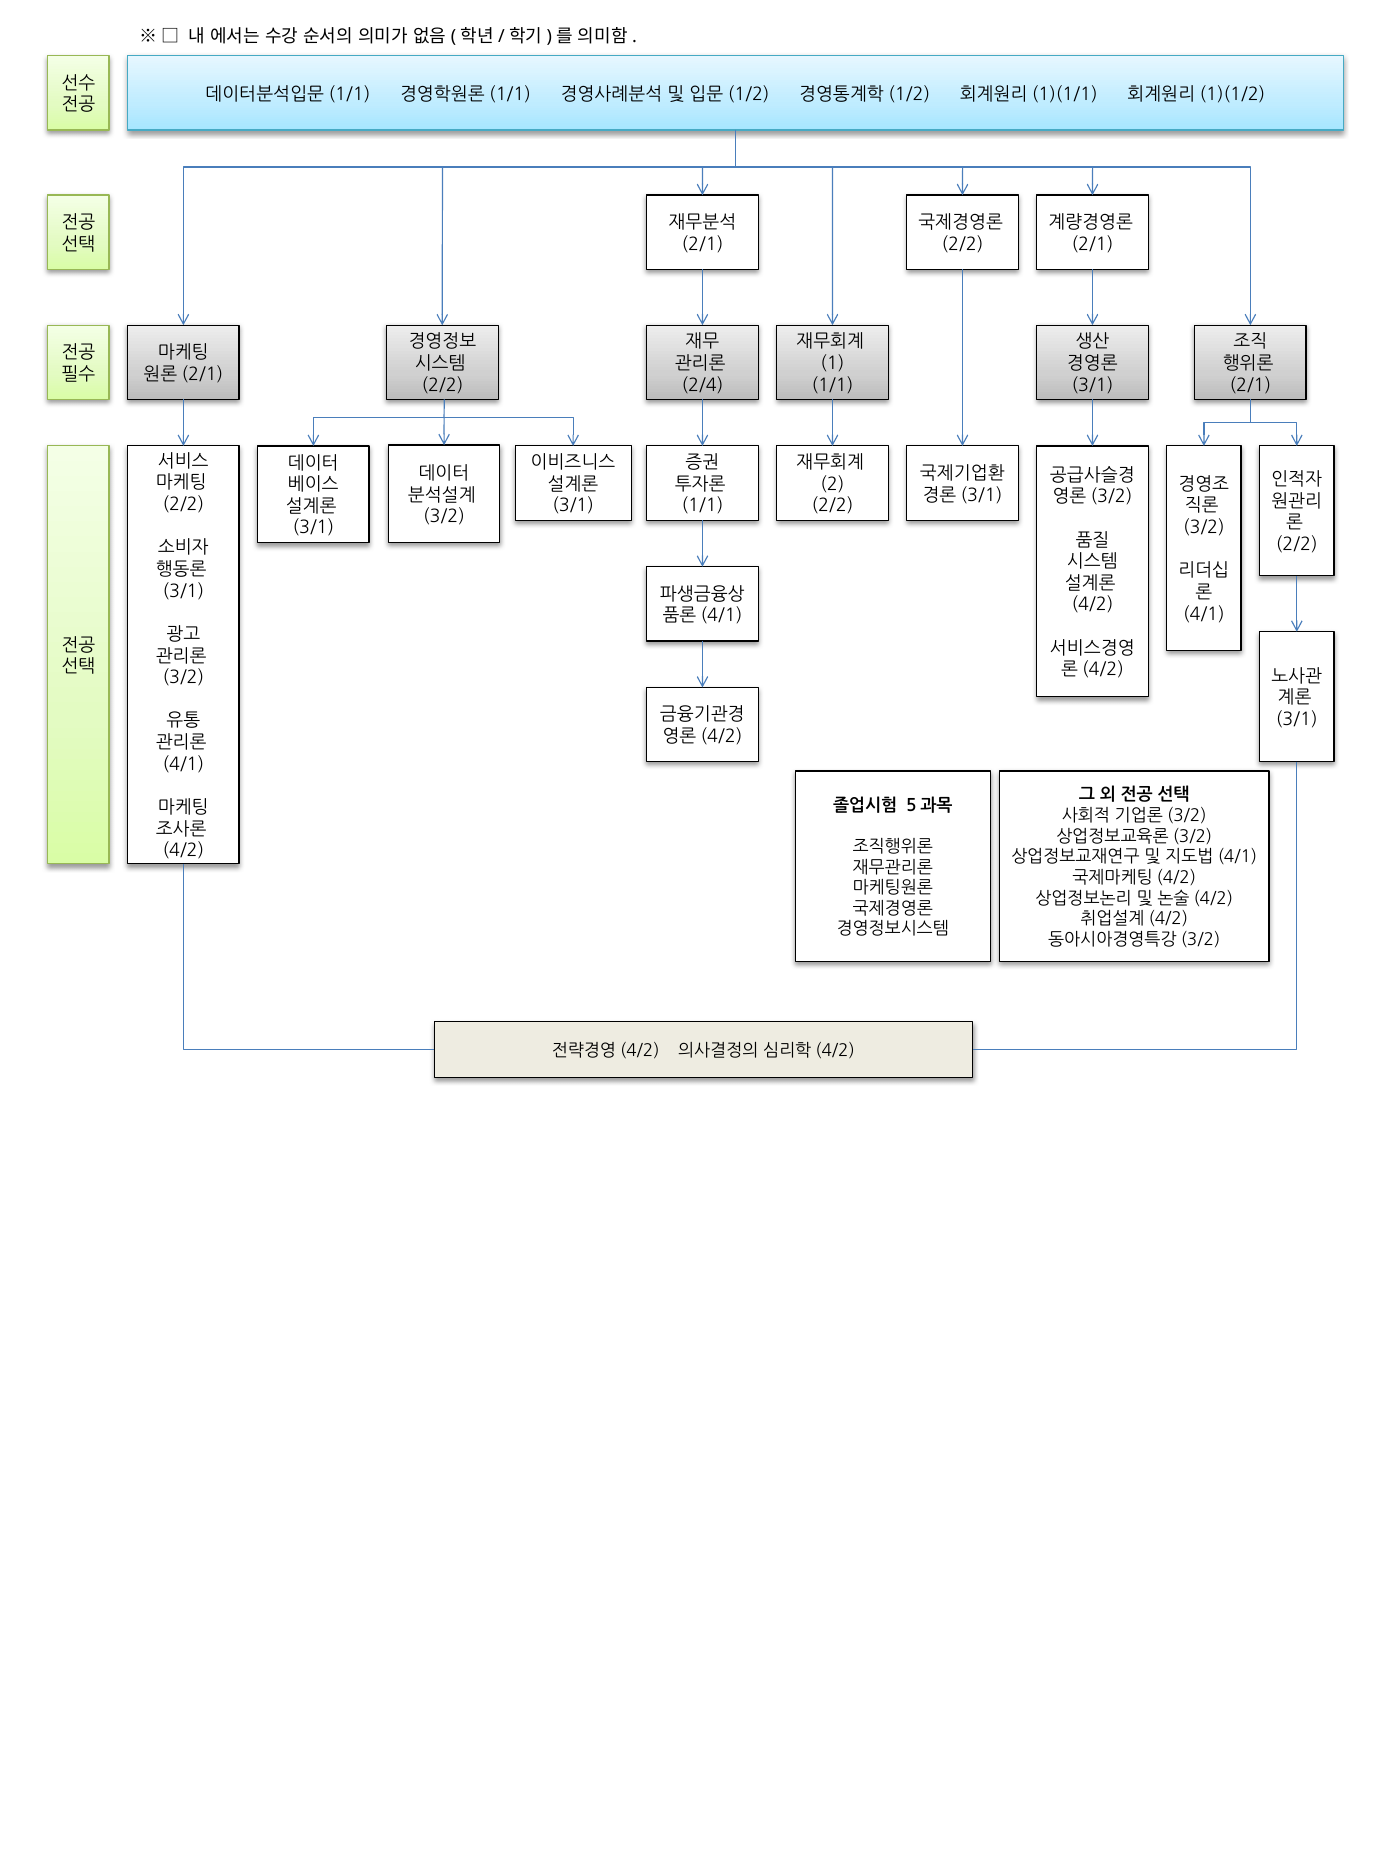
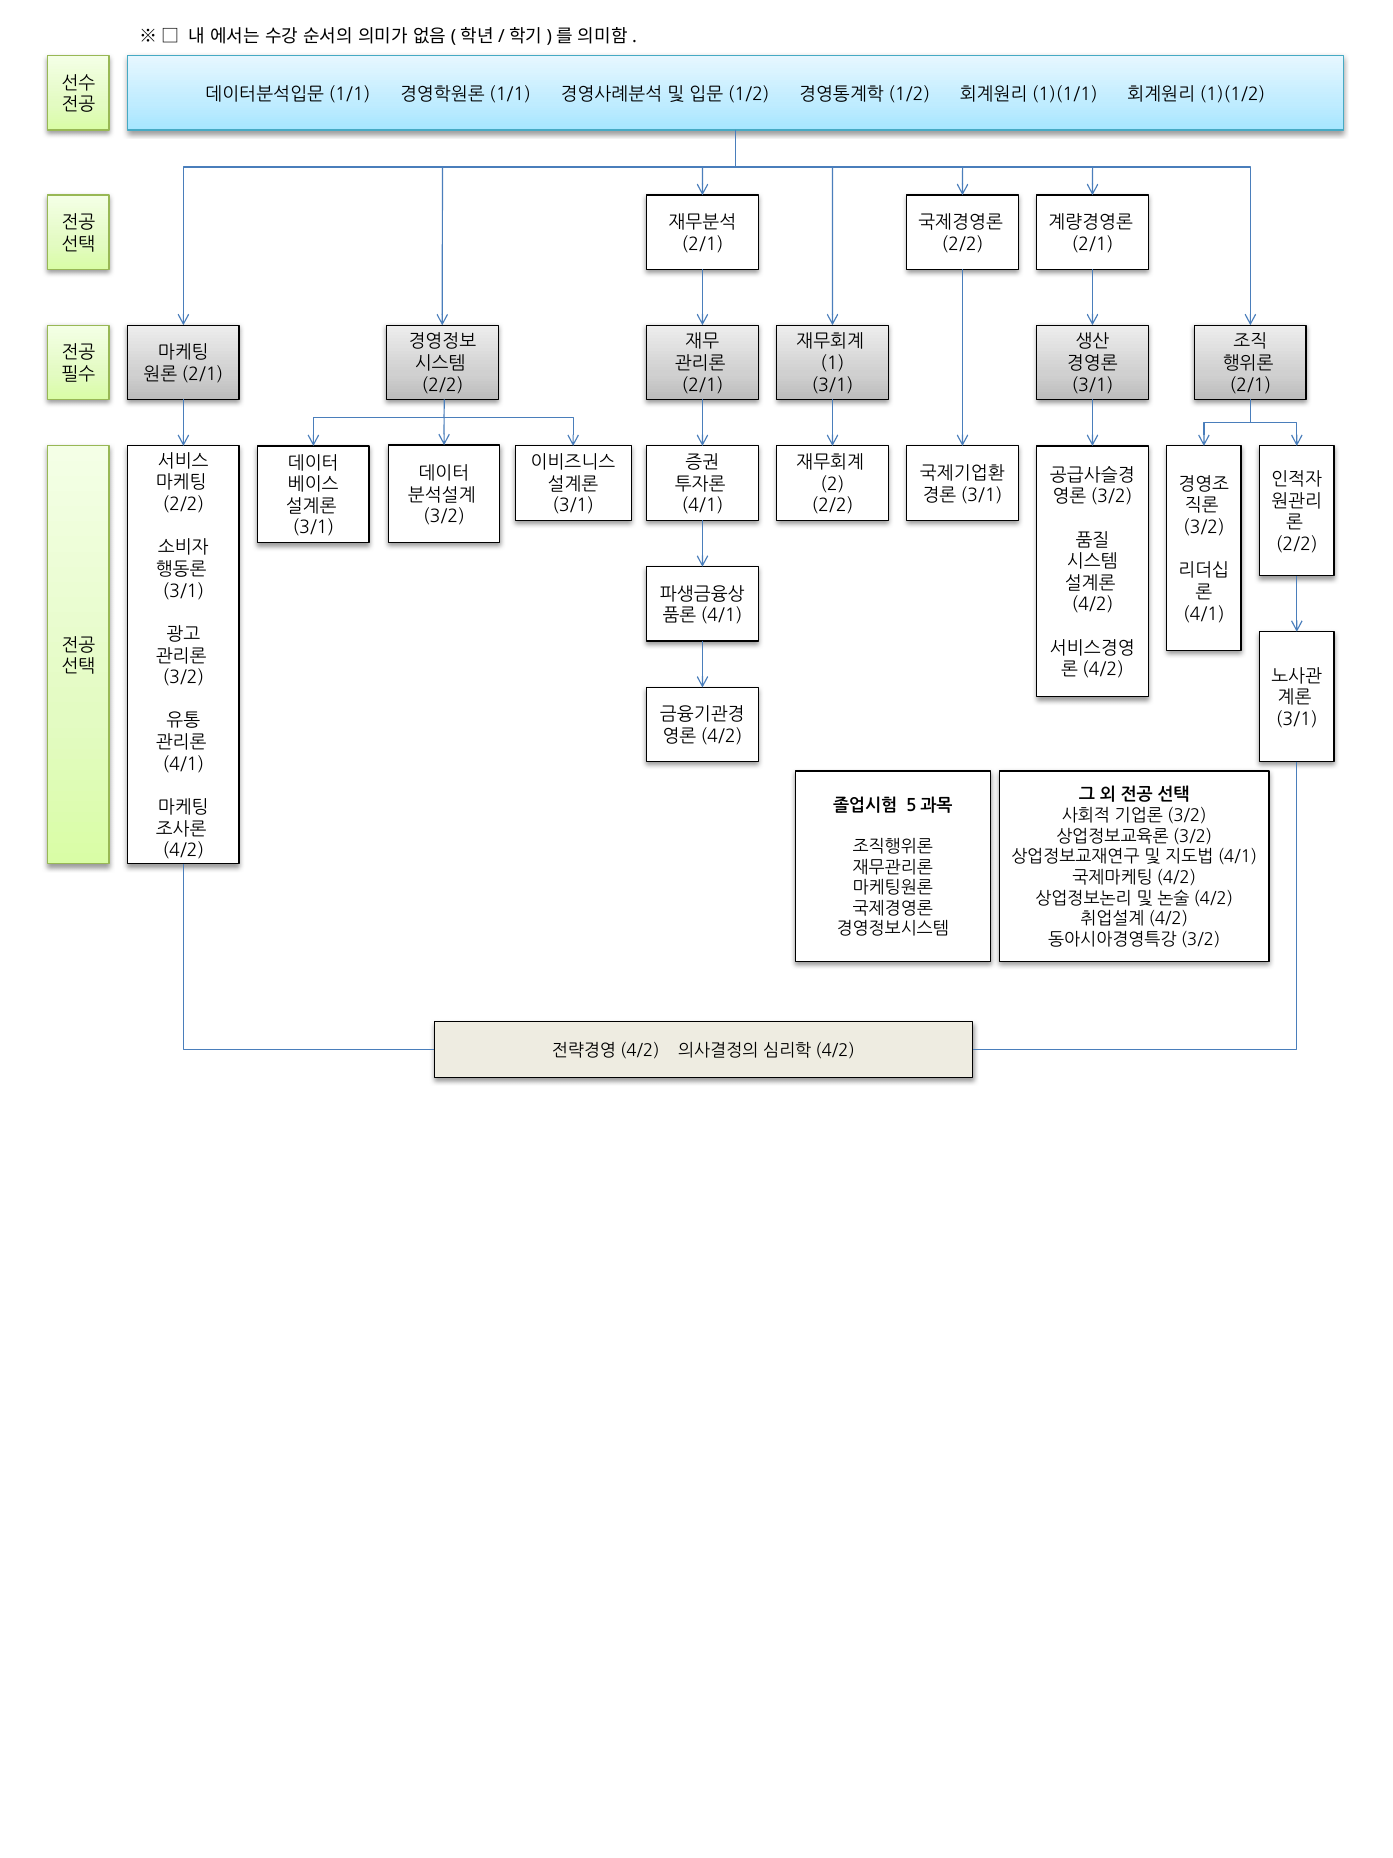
2/4 at (702, 385): 2/4 -> 2/1
1/1 at (832, 385): 1/1 -> 3/1
1/1 at (702, 506): 1/1 -> 4/1
